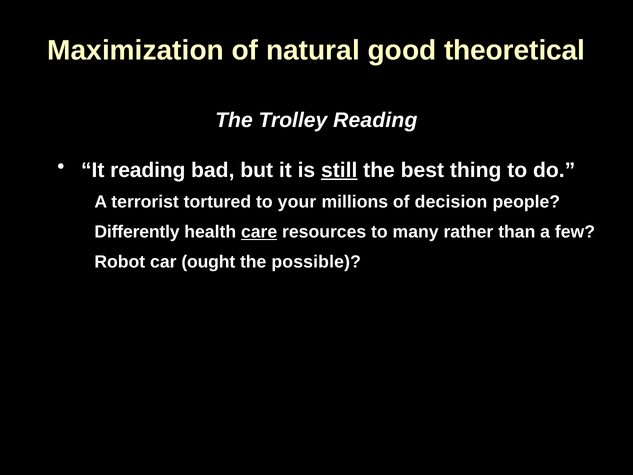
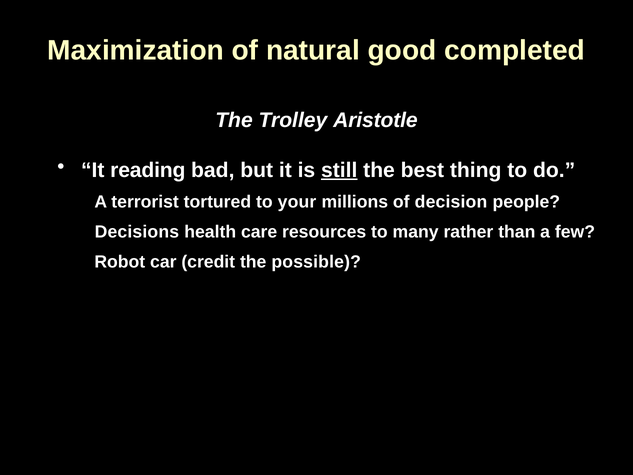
theoretical: theoretical -> completed
Trolley Reading: Reading -> Aristotle
Differently: Differently -> Decisions
care underline: present -> none
ought: ought -> credit
